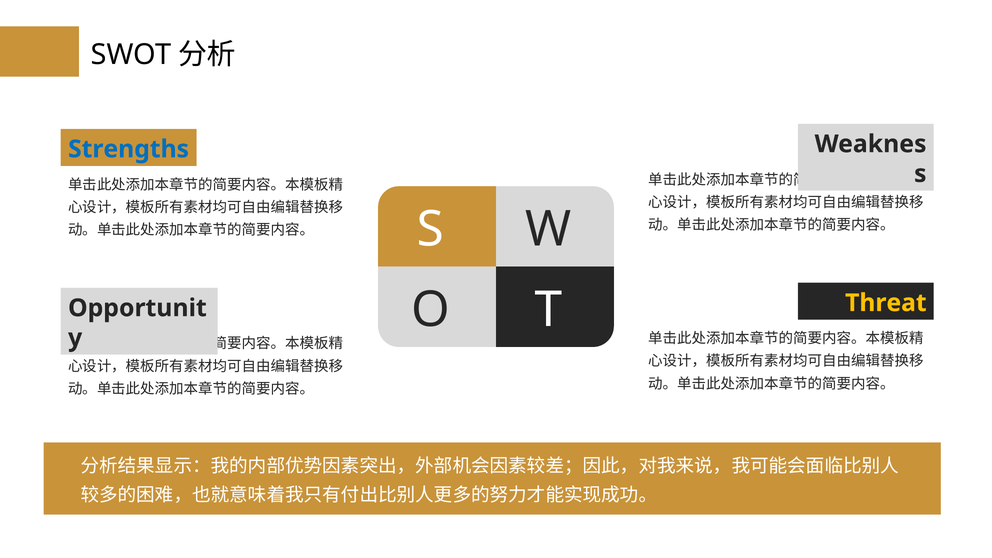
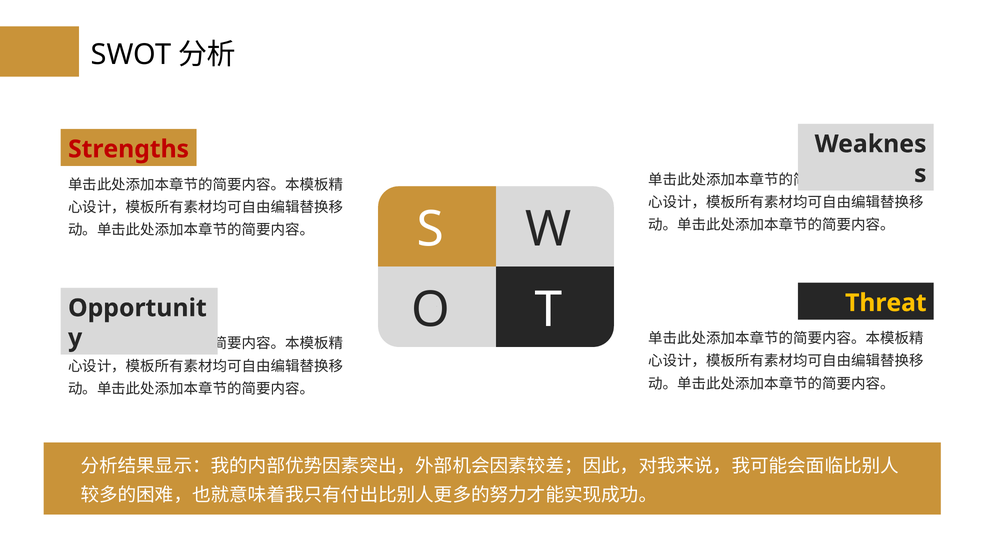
Strengths colour: blue -> red
